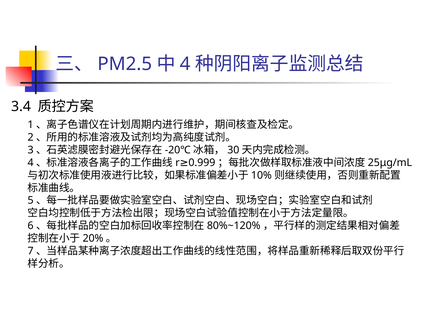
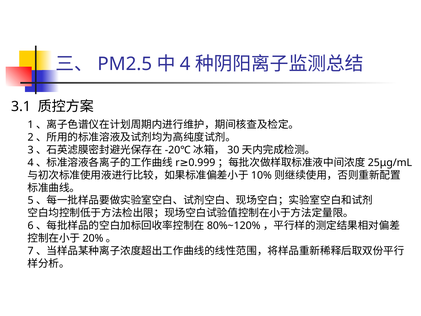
3.4: 3.4 -> 3.1
